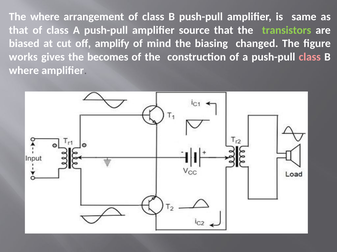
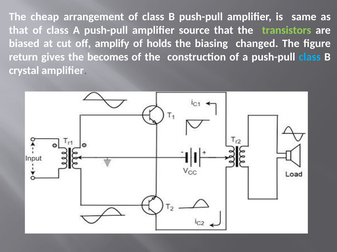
The where: where -> cheap
mind: mind -> holds
works: works -> return
class at (310, 57) colour: pink -> light blue
where at (24, 71): where -> crystal
